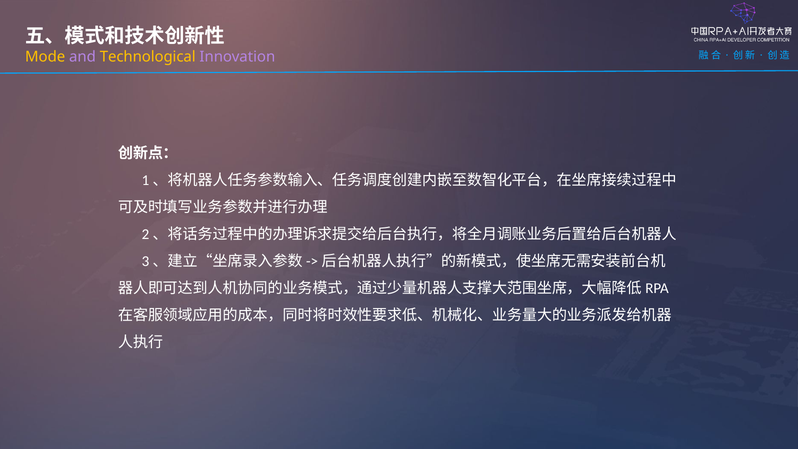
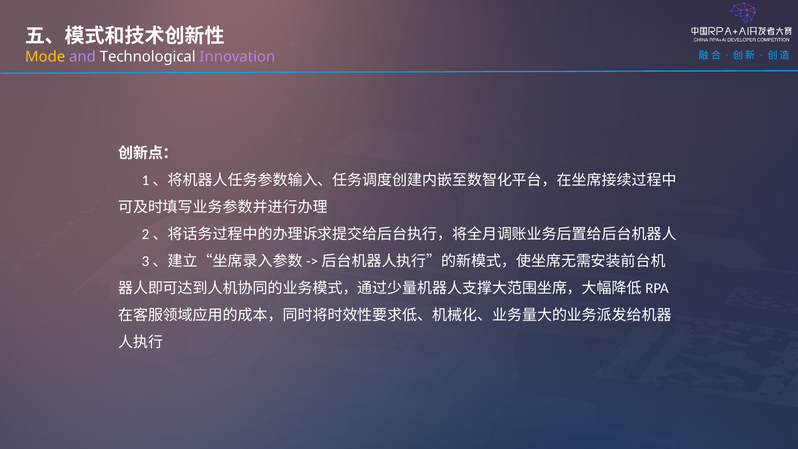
Technological colour: yellow -> white
